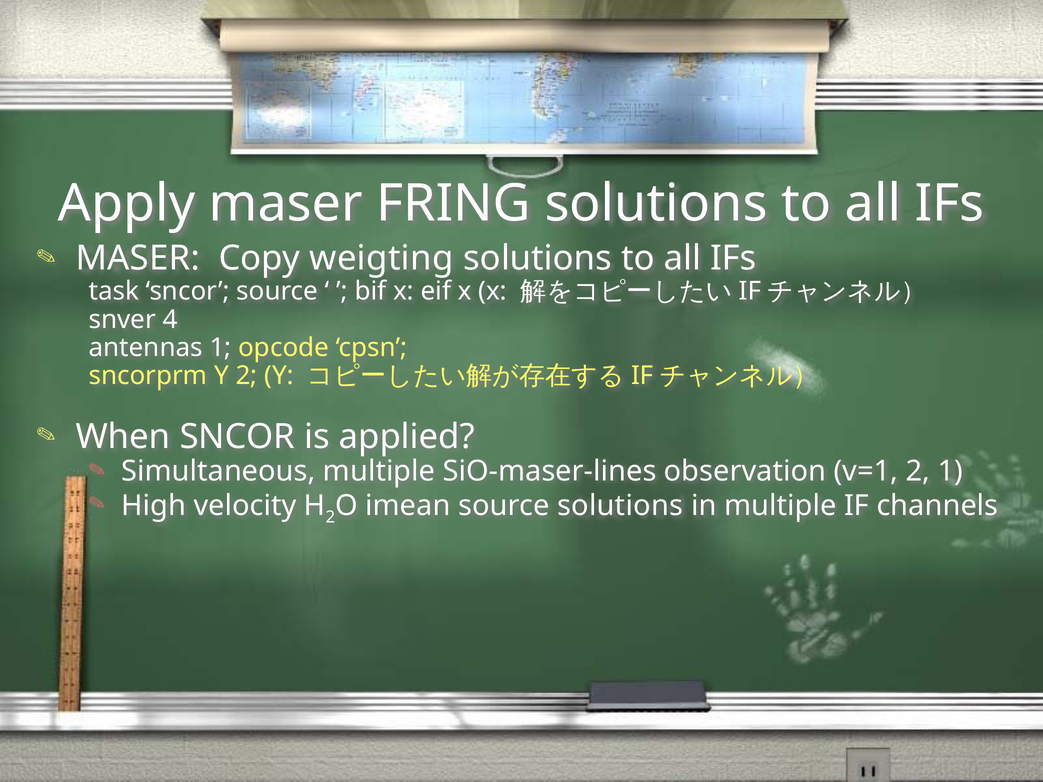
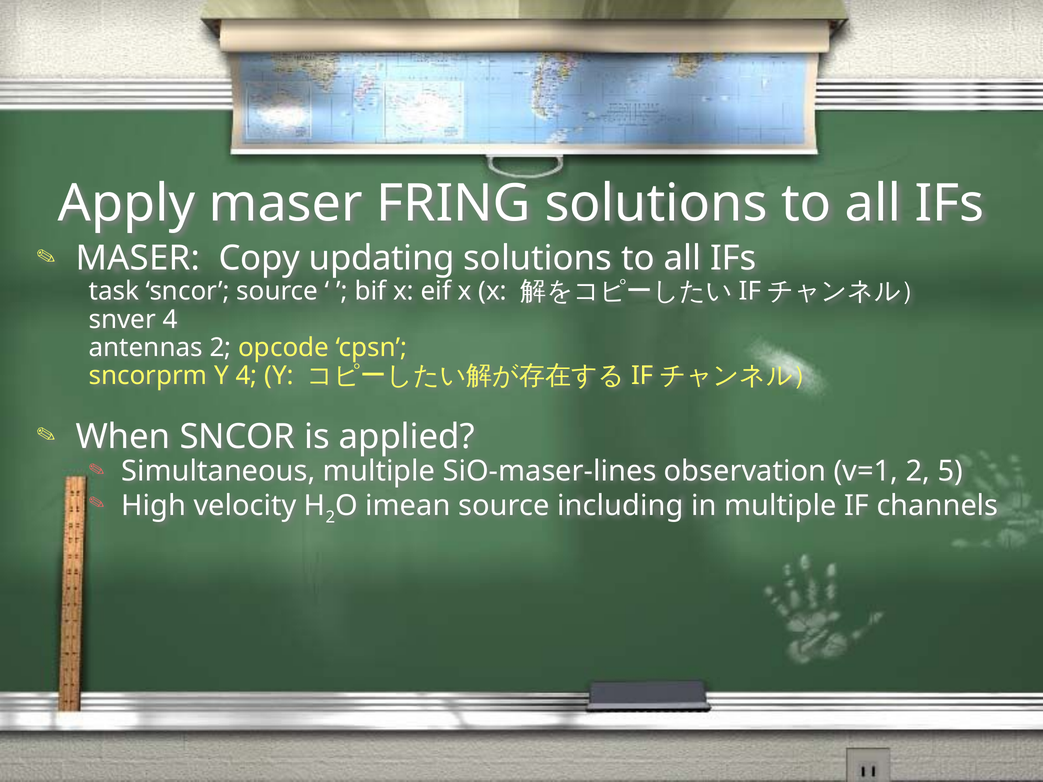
weigting: weigting -> updating
antennas 1: 1 -> 2
Y 2: 2 -> 4
2 1: 1 -> 5
source solutions: solutions -> including
